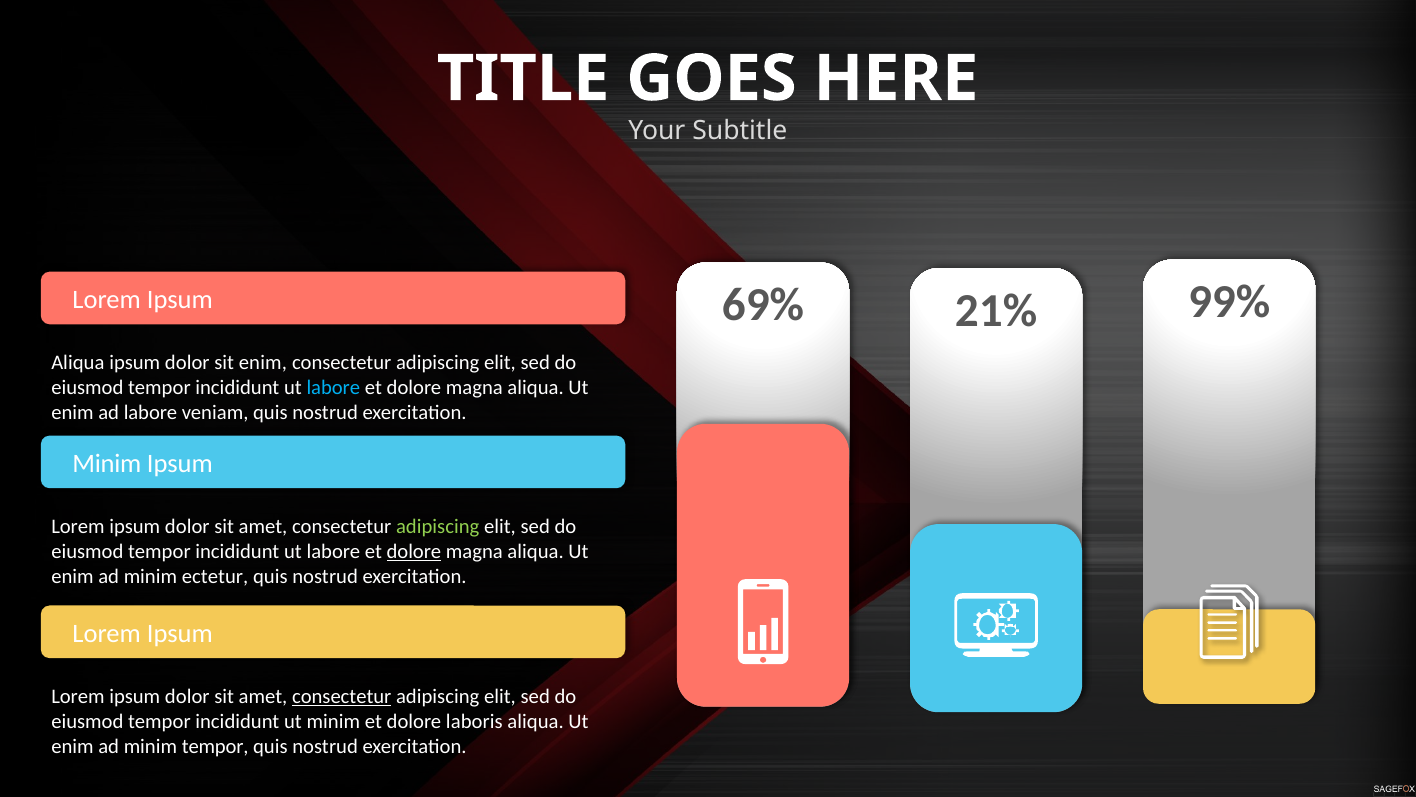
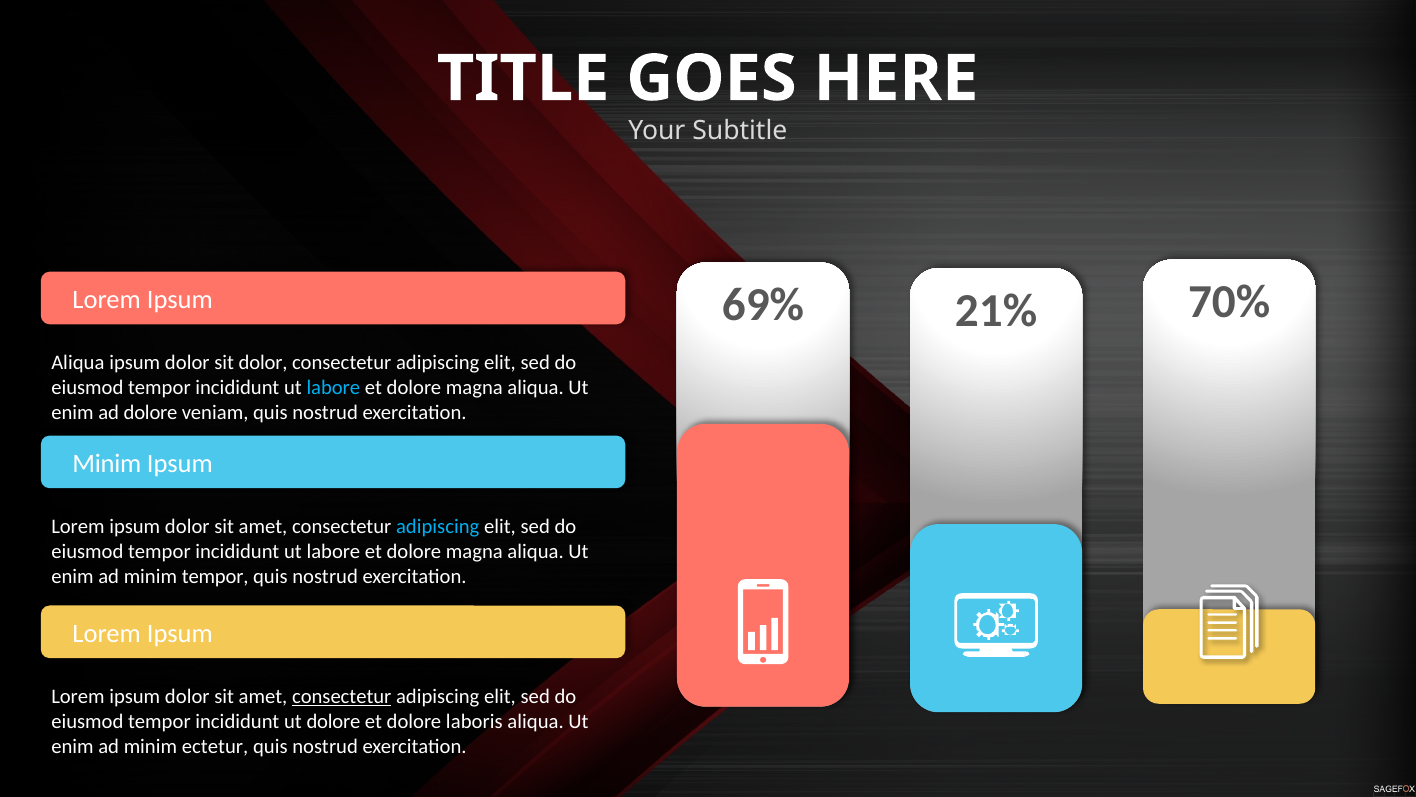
99%: 99% -> 70%
sit enim: enim -> dolor
ad labore: labore -> dolore
adipiscing at (438, 526) colour: light green -> light blue
dolore at (414, 551) underline: present -> none
minim ectetur: ectetur -> tempor
ut minim: minim -> dolore
minim tempor: tempor -> ectetur
